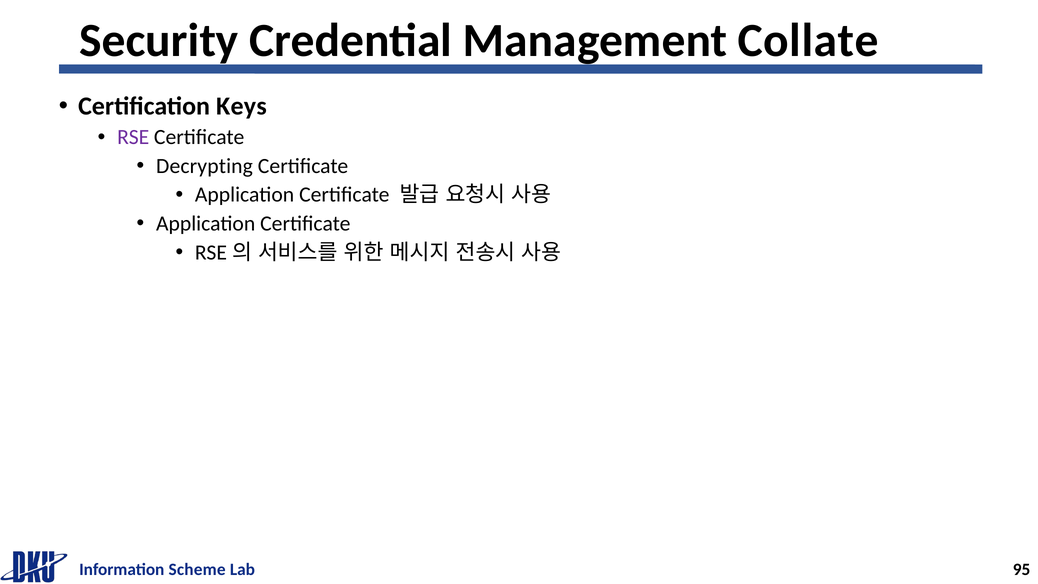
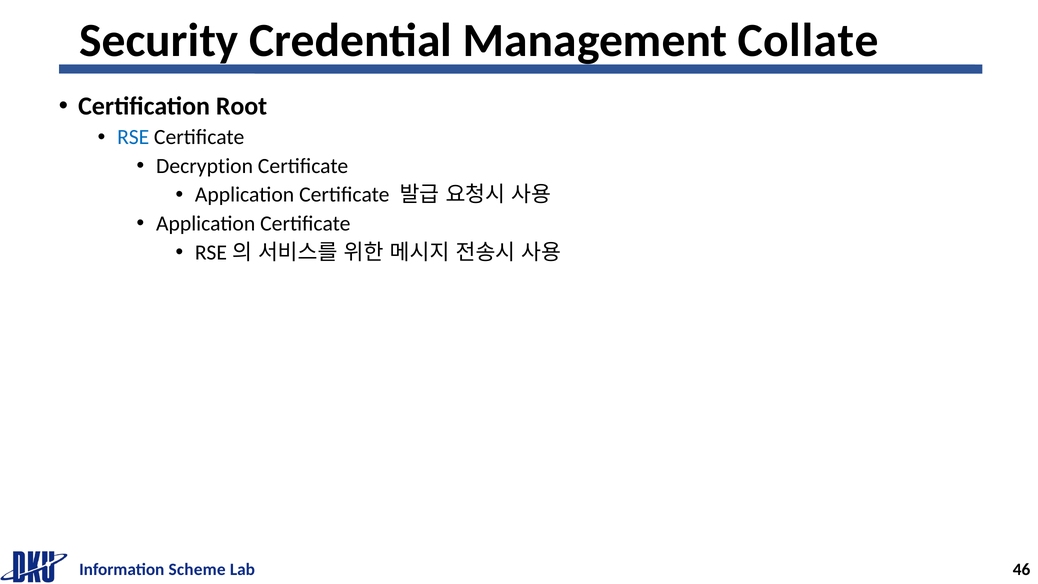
Keys: Keys -> Root
RSE colour: purple -> blue
Decrypting: Decrypting -> Decryption
95: 95 -> 46
